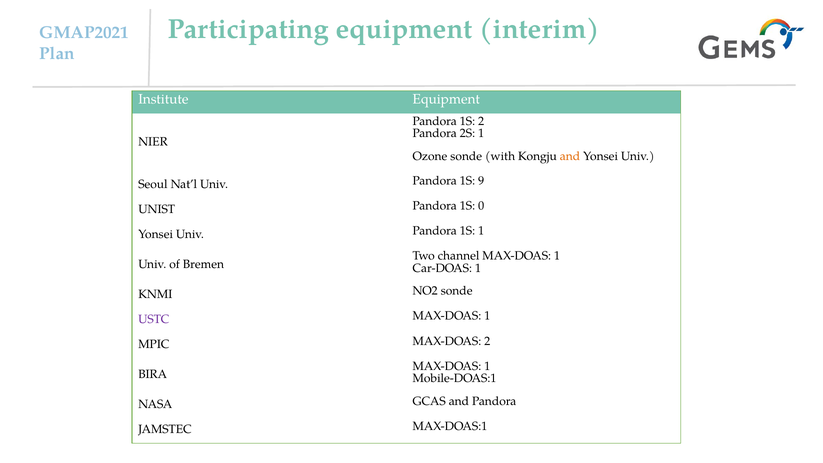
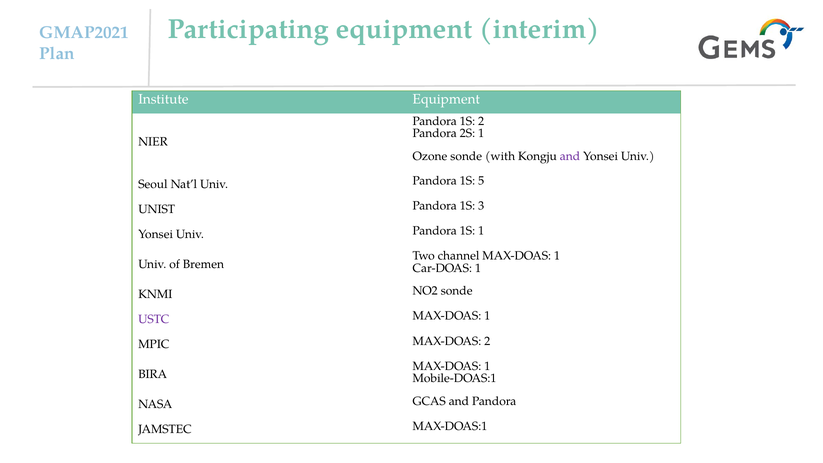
and at (570, 156) colour: orange -> purple
9: 9 -> 5
0: 0 -> 3
